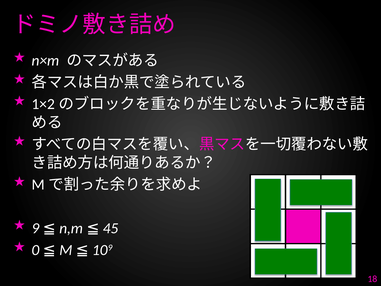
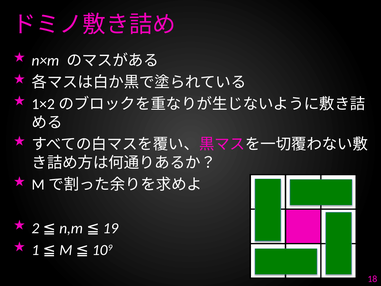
9 at (36, 228): 9 -> 2
45: 45 -> 19
0: 0 -> 1
